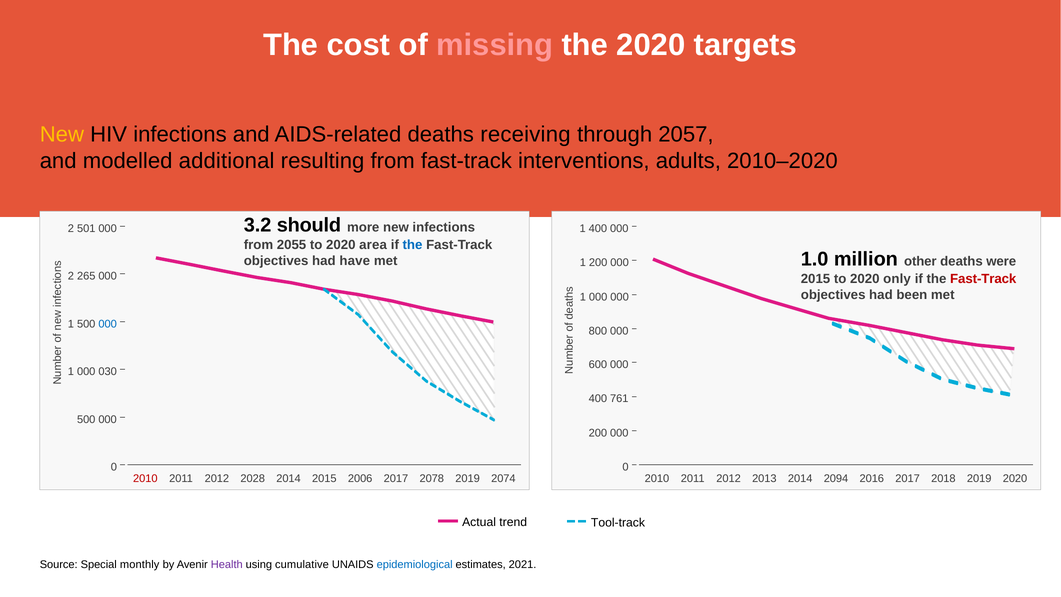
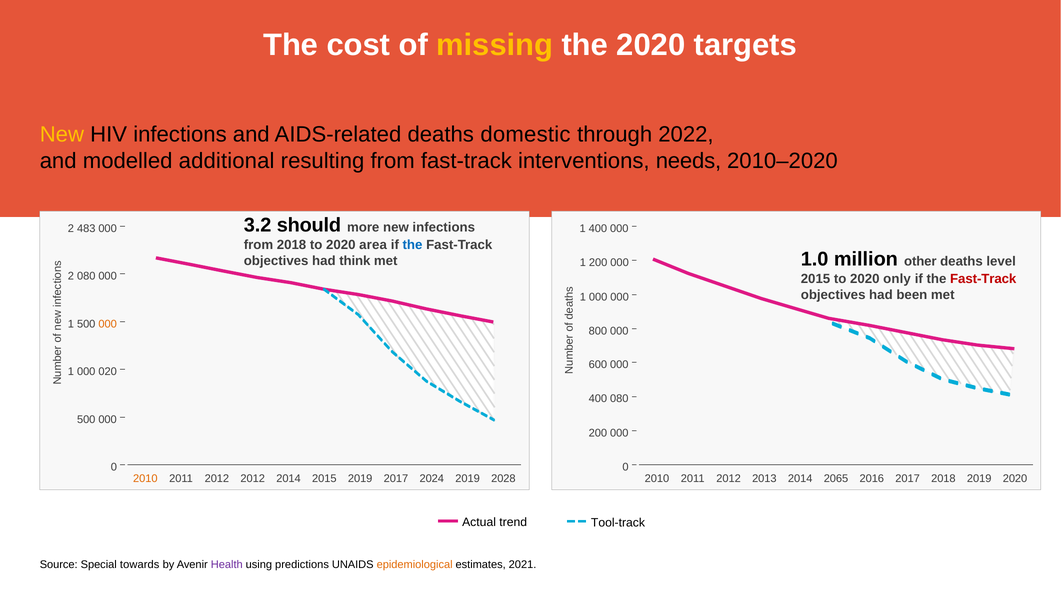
missing colour: pink -> yellow
receiving: receiving -> domestic
2057: 2057 -> 2022
adults: adults -> needs
501: 501 -> 483
from 2055: 2055 -> 2018
were: were -> level
have: have -> think
2 265: 265 -> 080
000 at (108, 324) colour: blue -> orange
030: 030 -> 020
400 761: 761 -> 080
2010 at (145, 478) colour: red -> orange
2012 2028: 2028 -> 2012
2015 2006: 2006 -> 2019
2078: 2078 -> 2024
2074: 2074 -> 2028
2094: 2094 -> 2065
monthly: monthly -> towards
cumulative: cumulative -> predictions
epidemiological colour: blue -> orange
